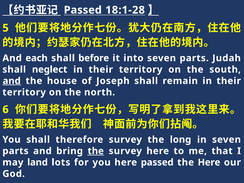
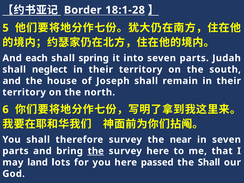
Passed at (83, 10): Passed -> Border
before: before -> spring
and at (12, 81) underline: present -> none
long: long -> near
the Here: Here -> Shall
